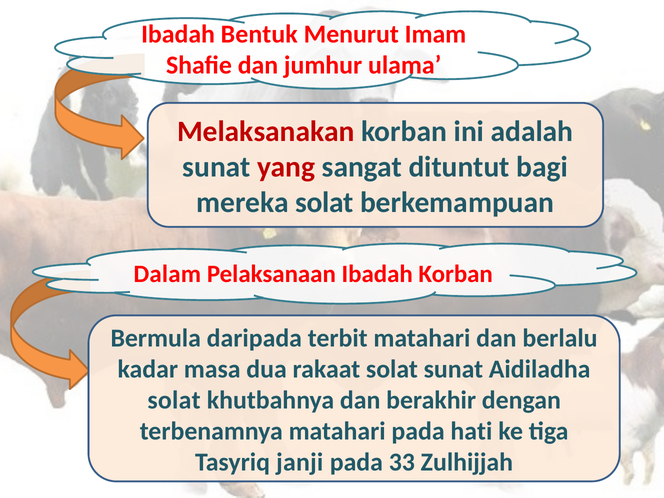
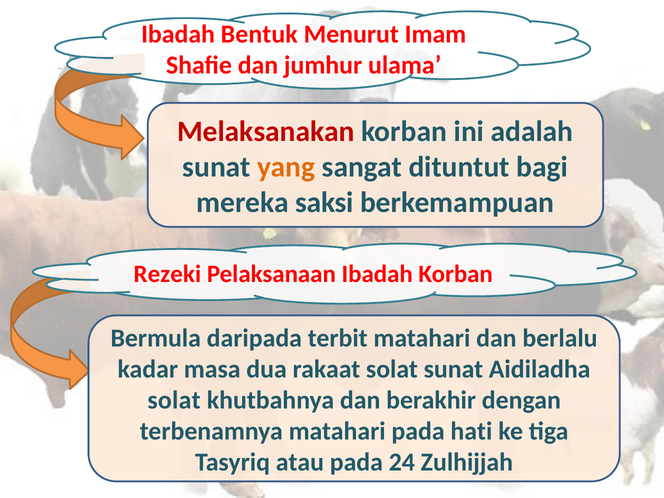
yang colour: red -> orange
mereka solat: solat -> saksi
Dalam: Dalam -> Rezeki
janji: janji -> atau
33: 33 -> 24
